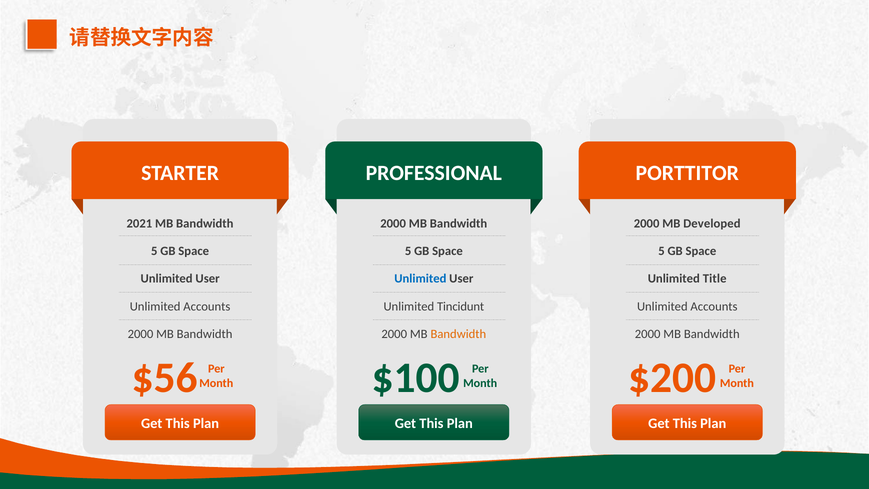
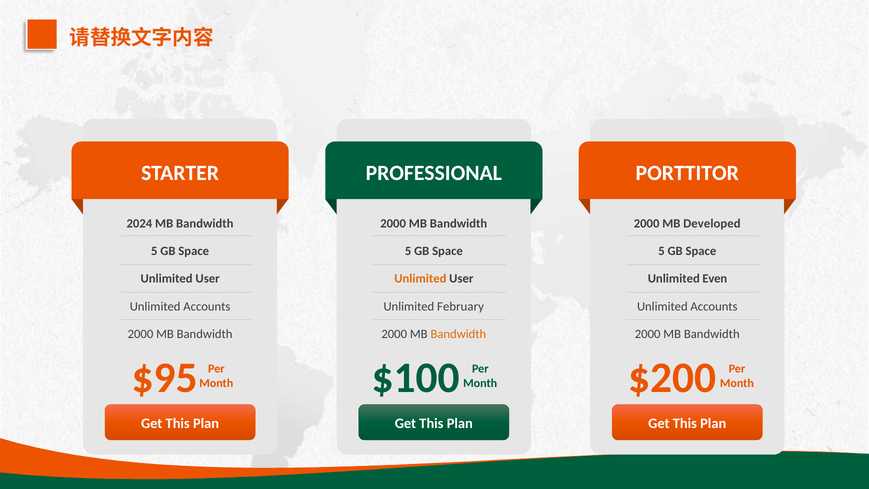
2021: 2021 -> 2024
Unlimited at (420, 279) colour: blue -> orange
Title: Title -> Even
Tincidunt: Tincidunt -> February
$56: $56 -> $95
